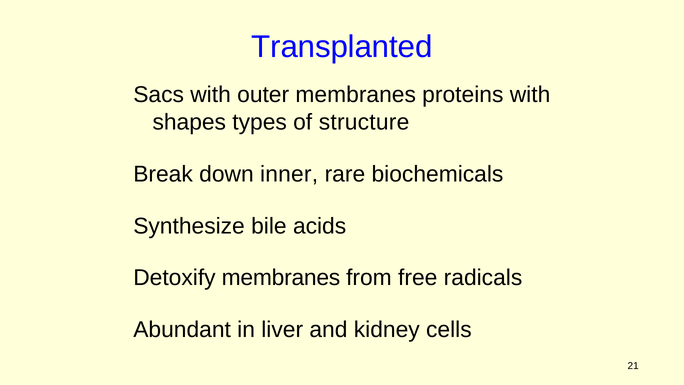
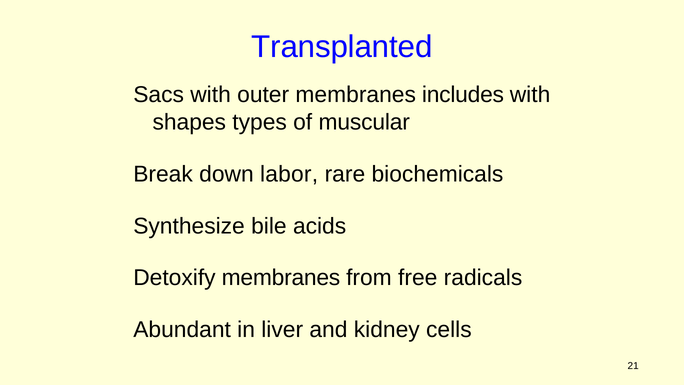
proteins: proteins -> includes
structure: structure -> muscular
inner: inner -> labor
